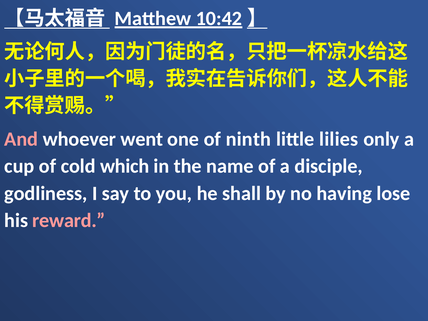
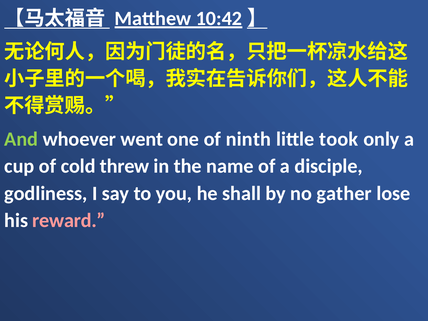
And colour: pink -> light green
lilies: lilies -> took
which: which -> threw
having: having -> gather
